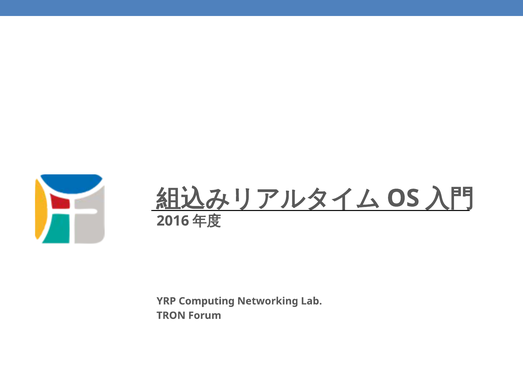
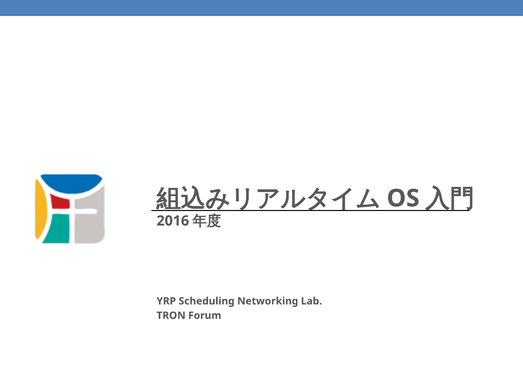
Computing: Computing -> Scheduling
